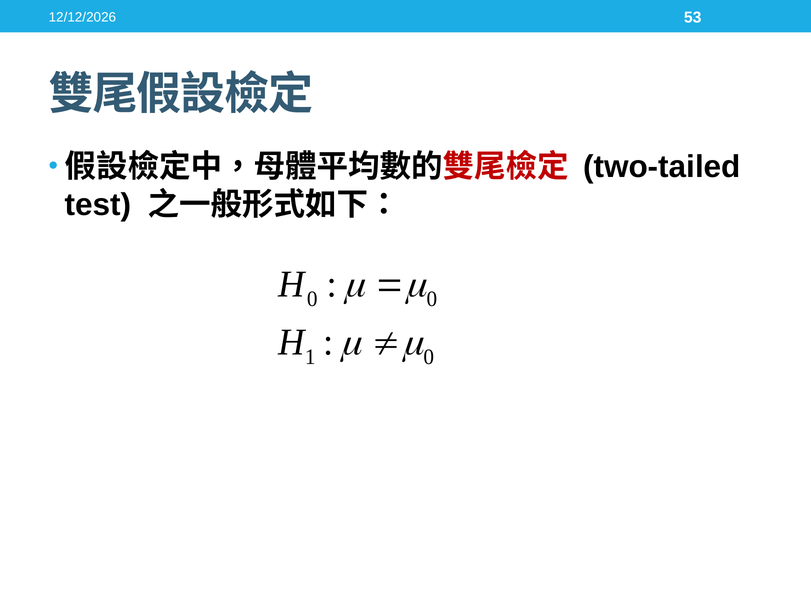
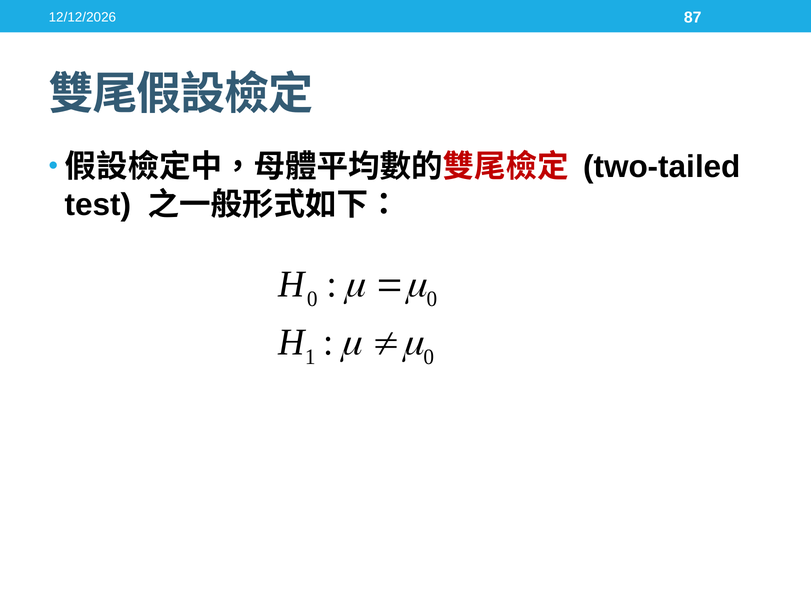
53: 53 -> 87
